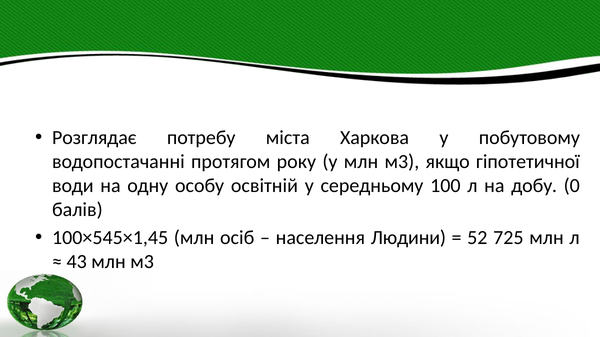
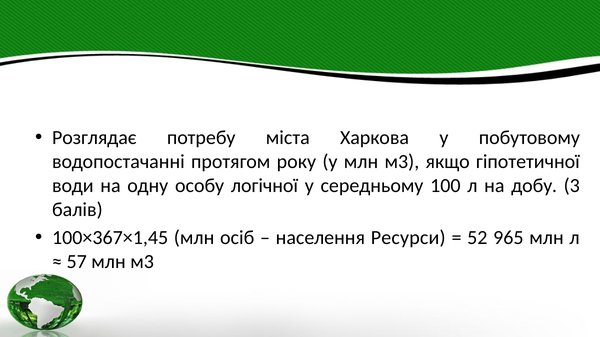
освітній: освітній -> логічної
0: 0 -> 3
100×545×1,45: 100×545×1,45 -> 100×367×1,45
Людини: Людини -> Ресурси
725: 725 -> 965
43: 43 -> 57
